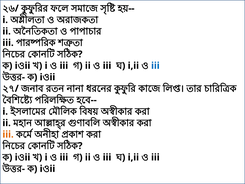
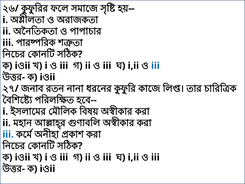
iii at (8, 134) colour: orange -> blue
